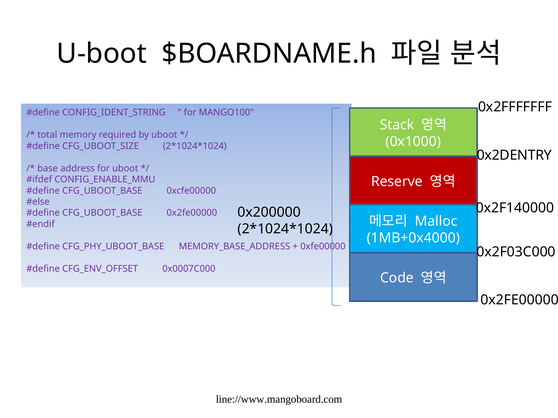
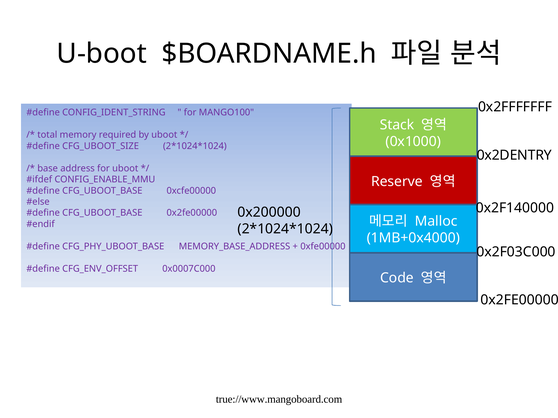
line://www.mangoboard.com: line://www.mangoboard.com -> true://www.mangoboard.com
